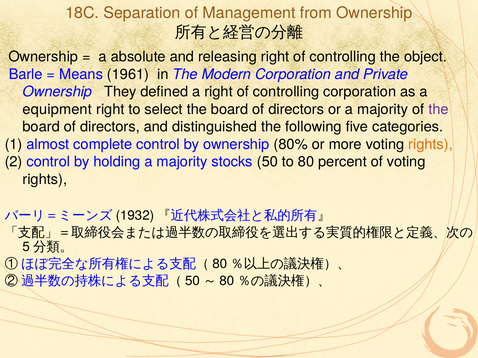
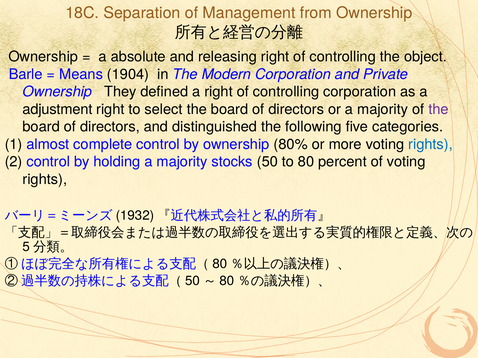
1961: 1961 -> 1904
equipment: equipment -> adjustment
rights at (431, 145) colour: orange -> blue
